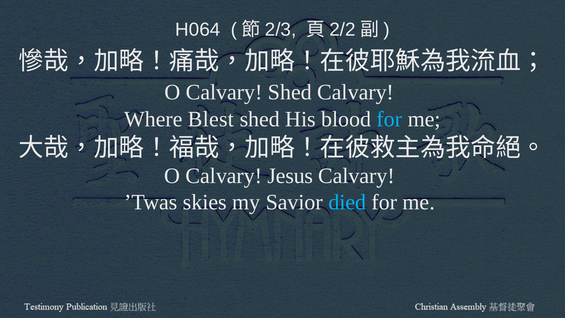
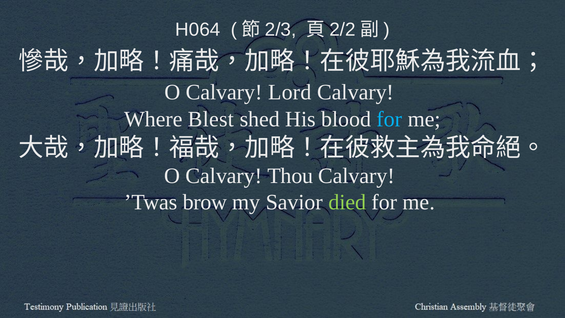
Calvary Shed: Shed -> Lord
Jesus: Jesus -> Thou
skies: skies -> brow
died colour: light blue -> light green
